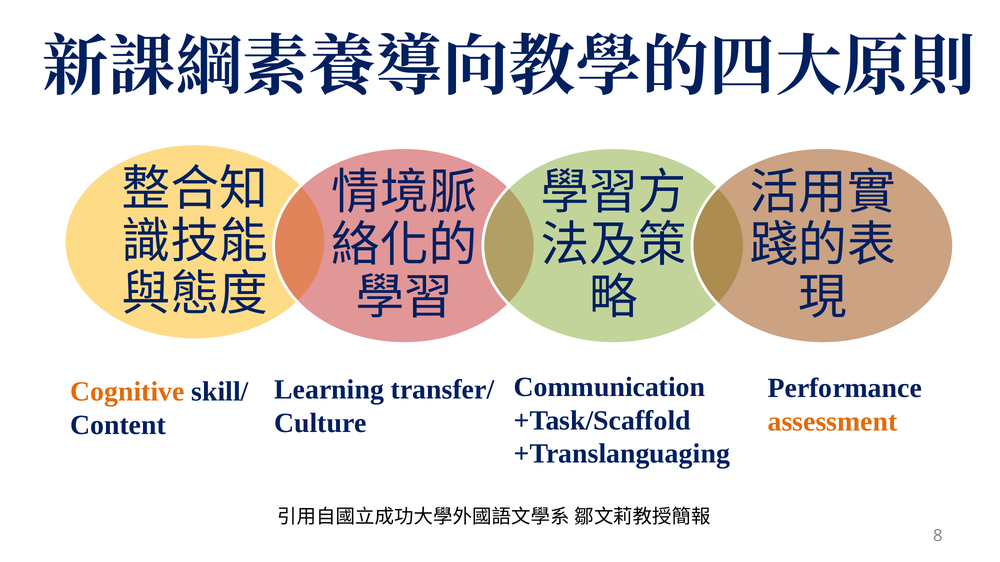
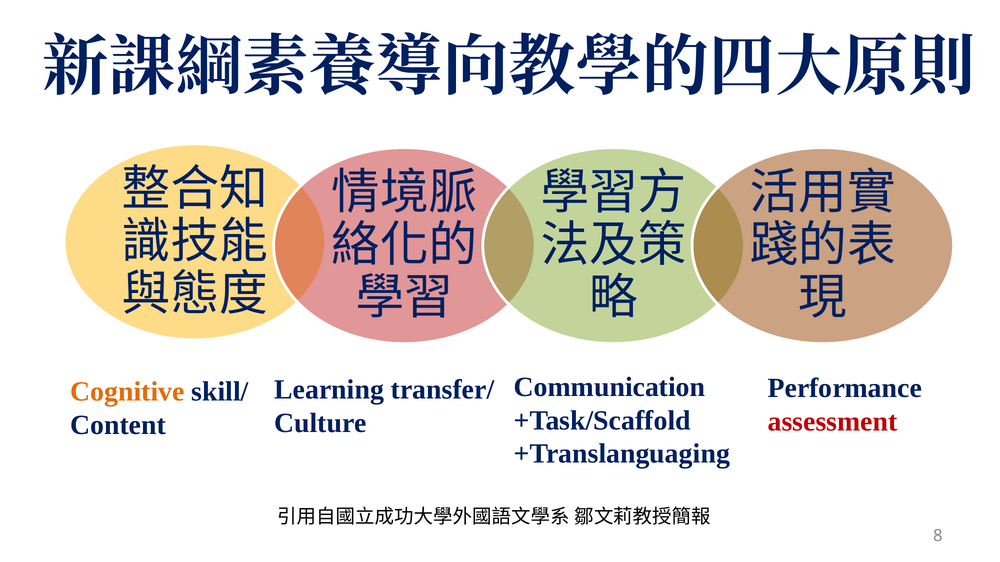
assessment colour: orange -> red
